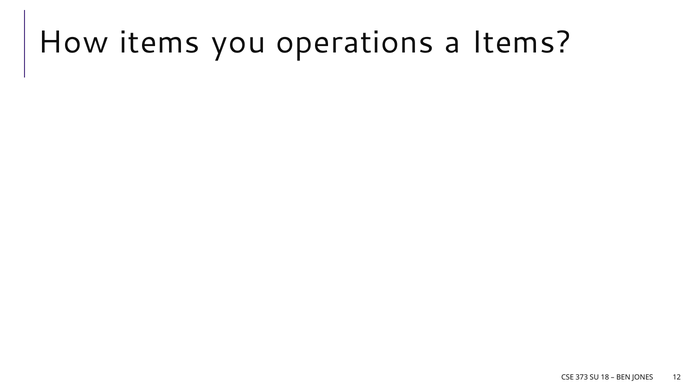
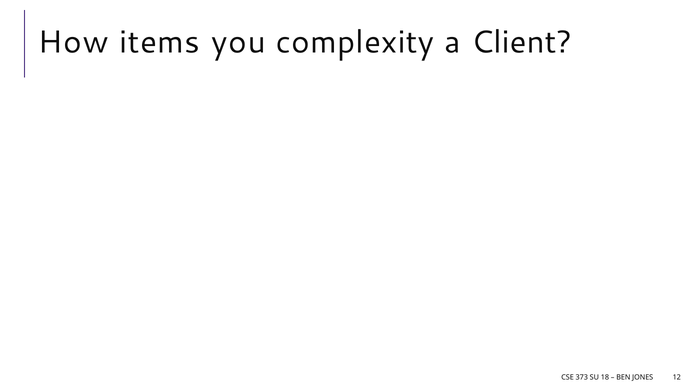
operations: operations -> complexity
a Items: Items -> Client
